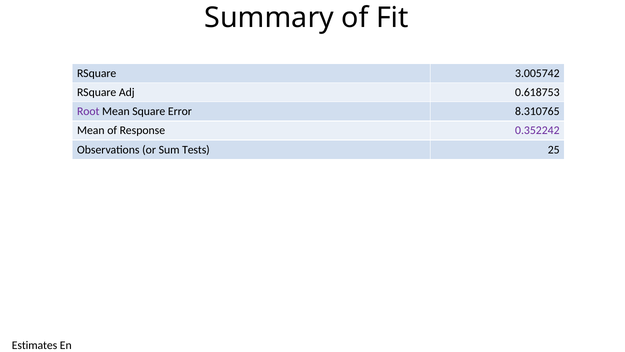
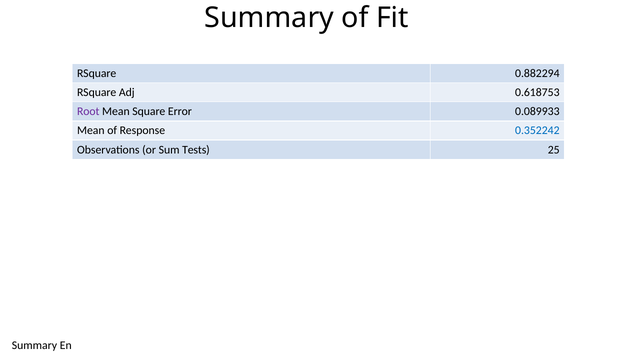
3.005742: 3.005742 -> 0.882294
8.310765: 8.310765 -> 0.089933
0.352242 colour: purple -> blue
Estimates at (35, 345): Estimates -> Summary
